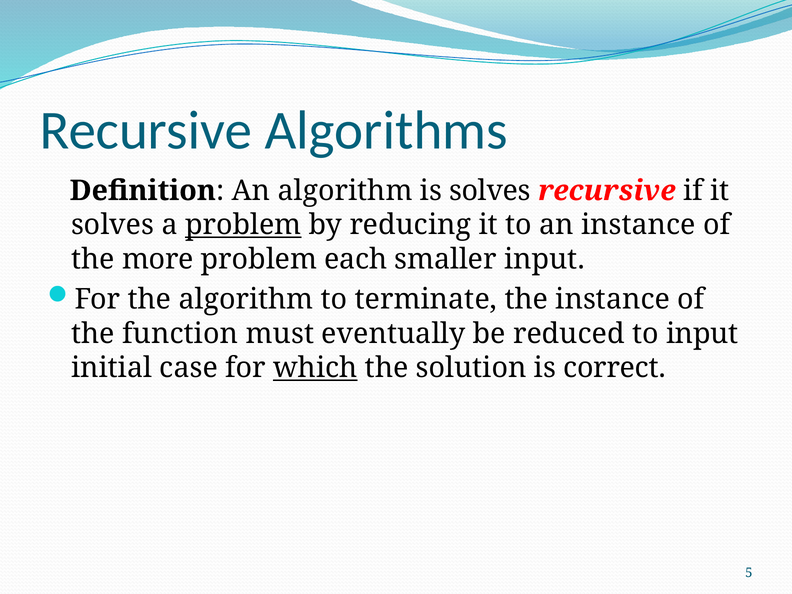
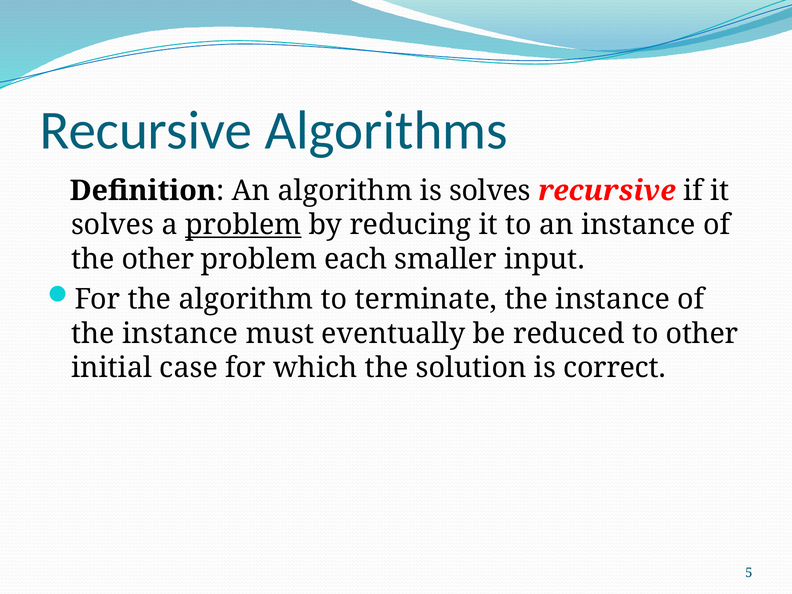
the more: more -> other
function at (180, 334): function -> instance
to input: input -> other
which underline: present -> none
